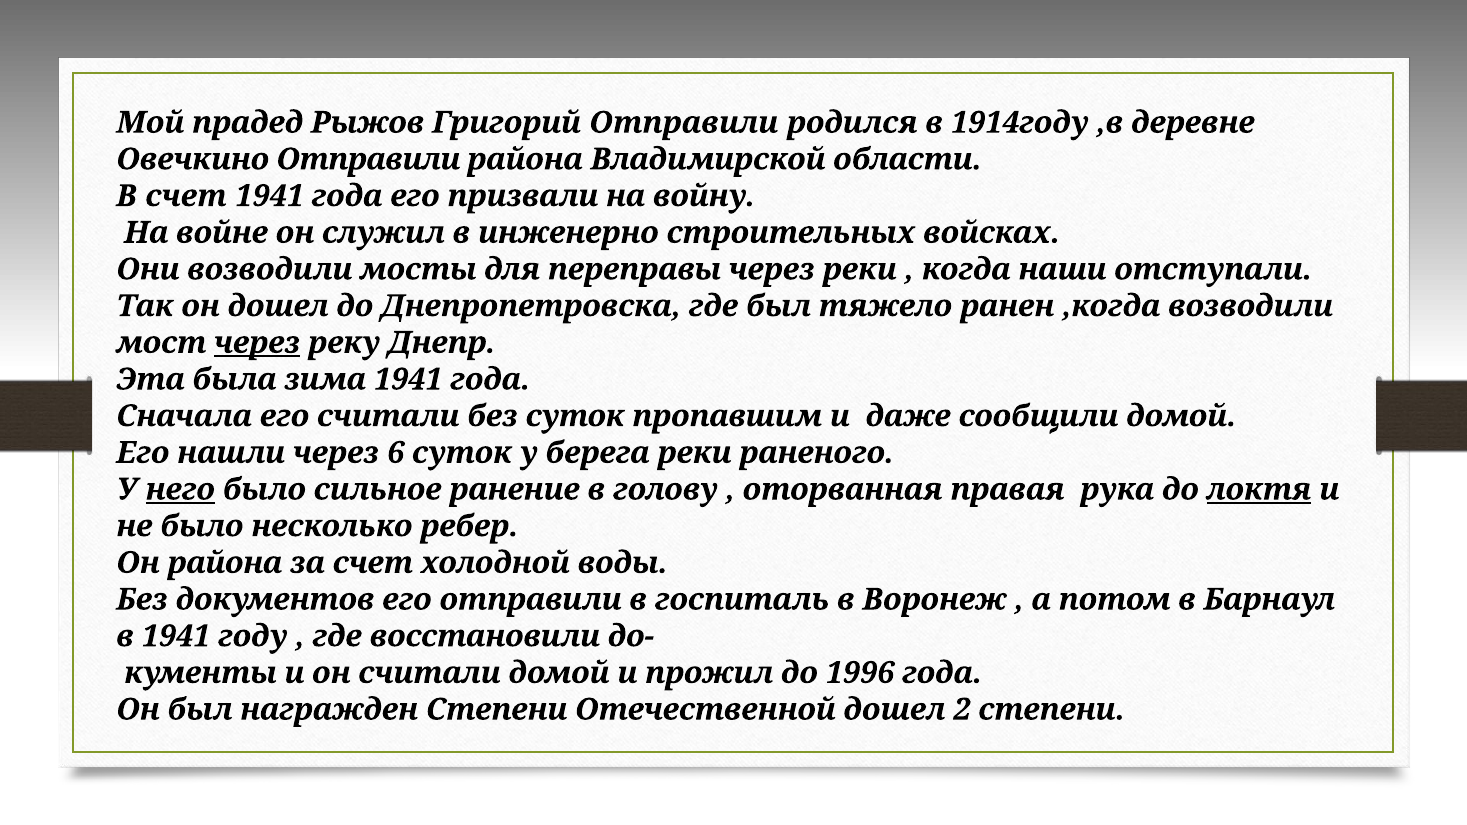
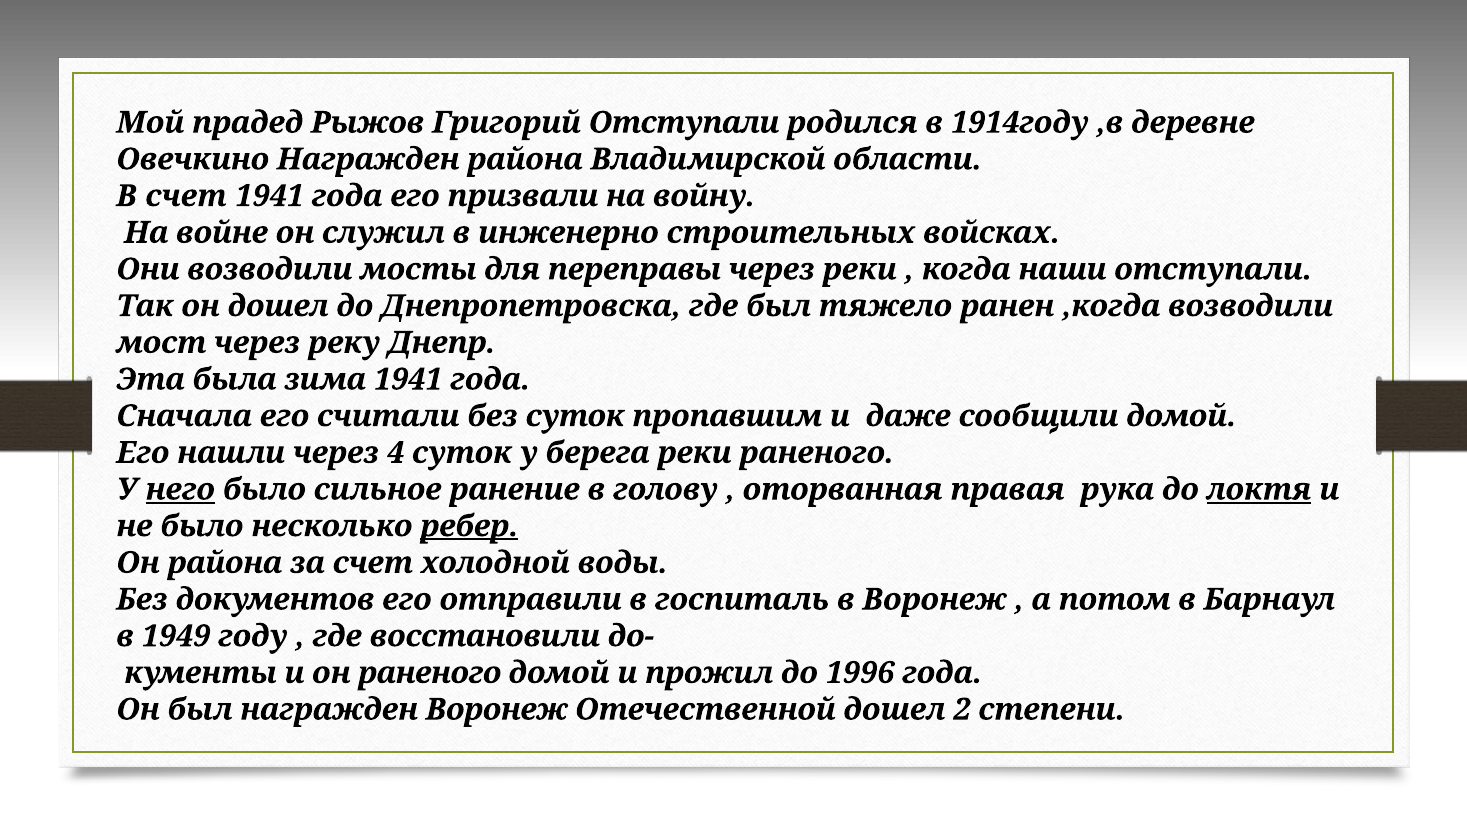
Григорий Отправили: Отправили -> Отступали
Овечкино Отправили: Отправили -> Награжден
через at (257, 343) underline: present -> none
6: 6 -> 4
ребер underline: none -> present
в 1941: 1941 -> 1949
он считали: считали -> раненого
награжден Степени: Степени -> Воронеж
